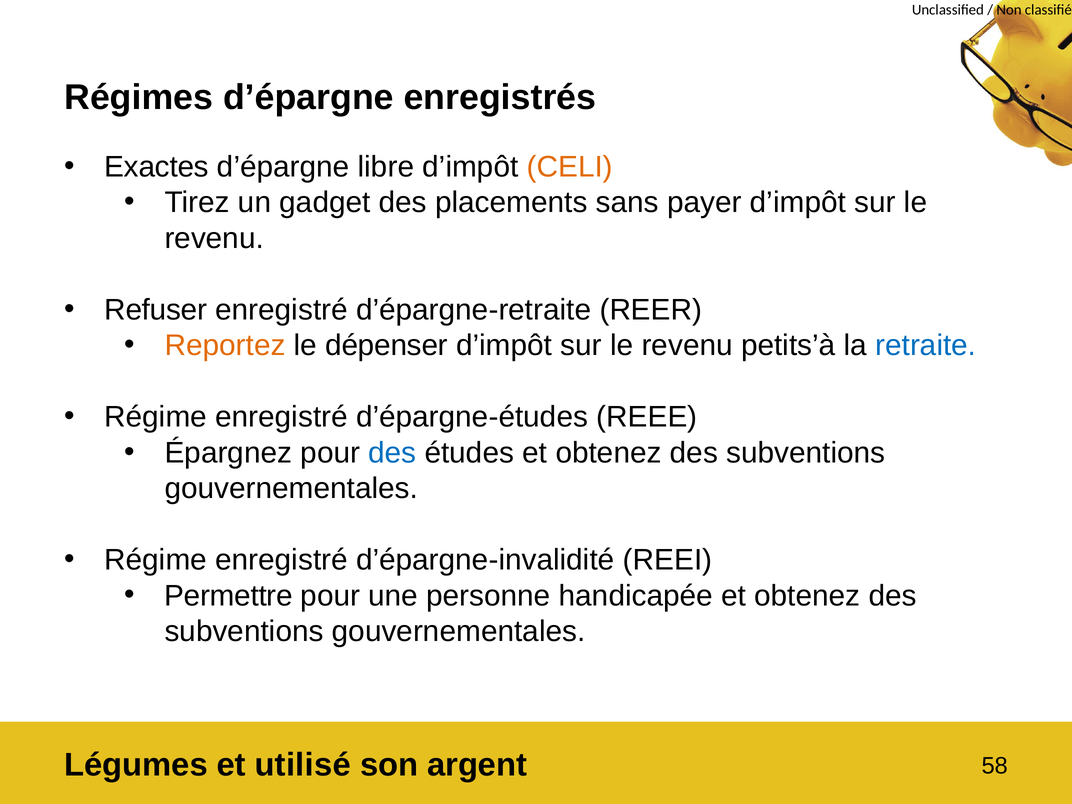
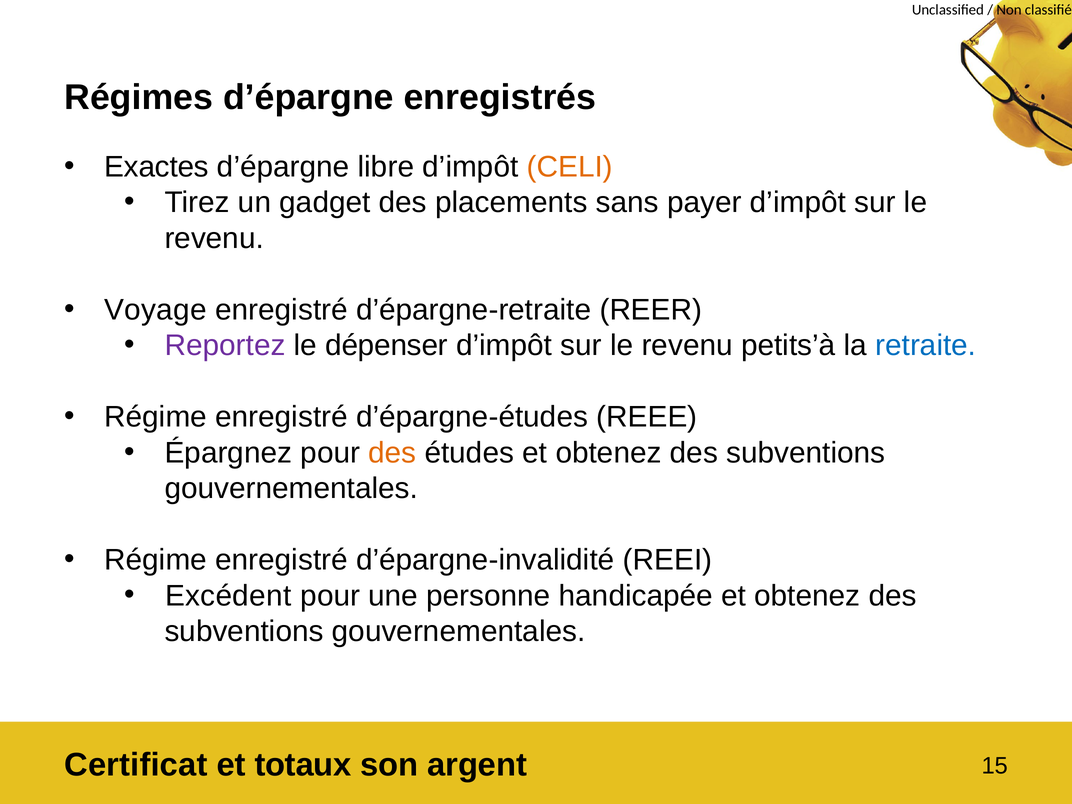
Refuser: Refuser -> Voyage
Reportez colour: orange -> purple
des at (392, 453) colour: blue -> orange
Permettre: Permettre -> Excédent
Légumes: Légumes -> Certificat
utilisé: utilisé -> totaux
58: 58 -> 15
